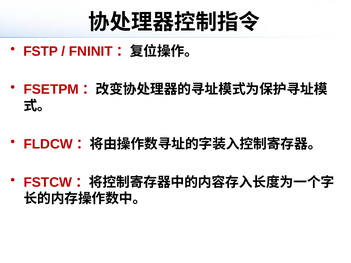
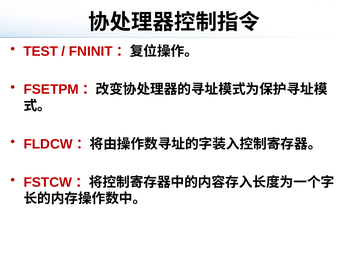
FSTP: FSTP -> TEST
